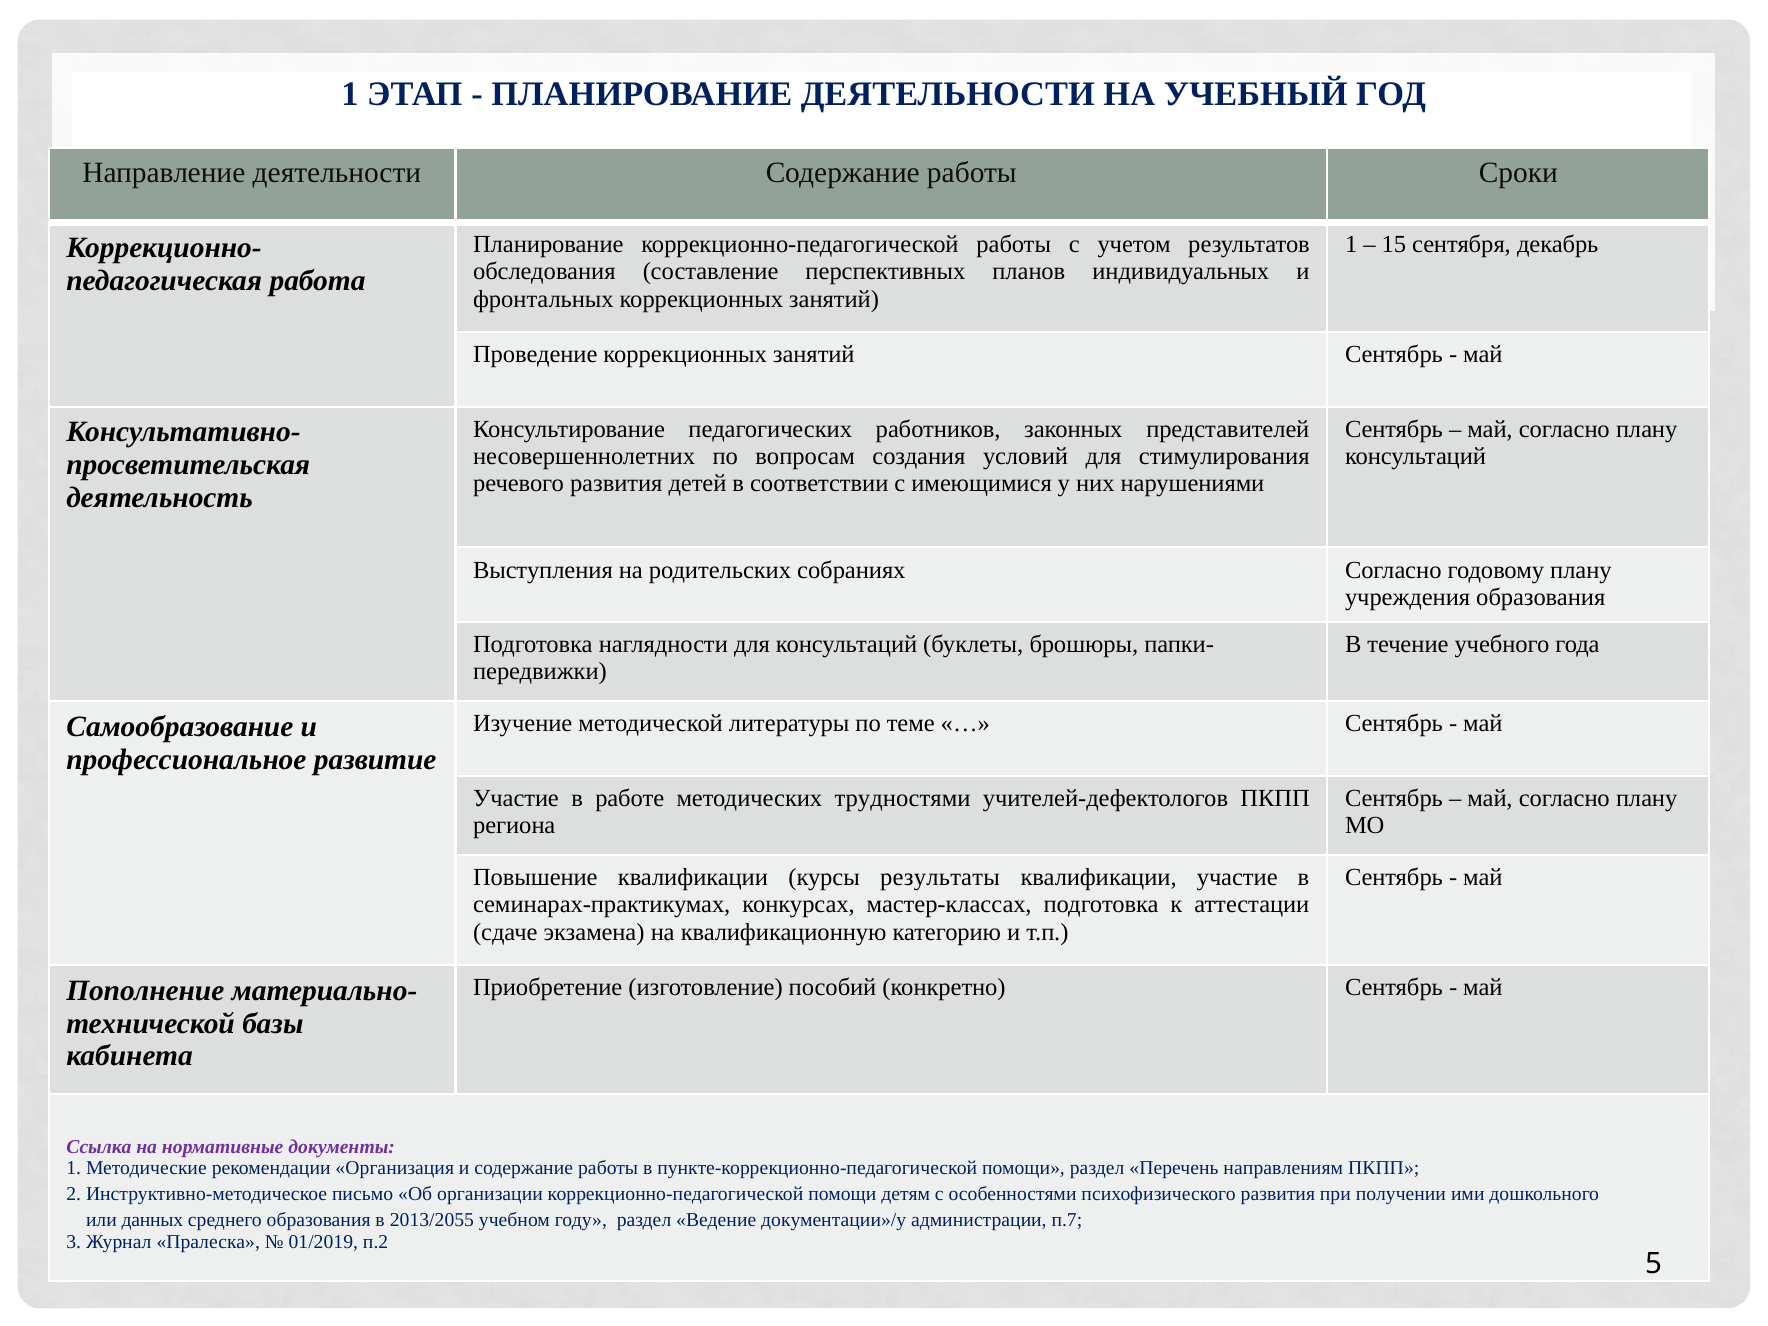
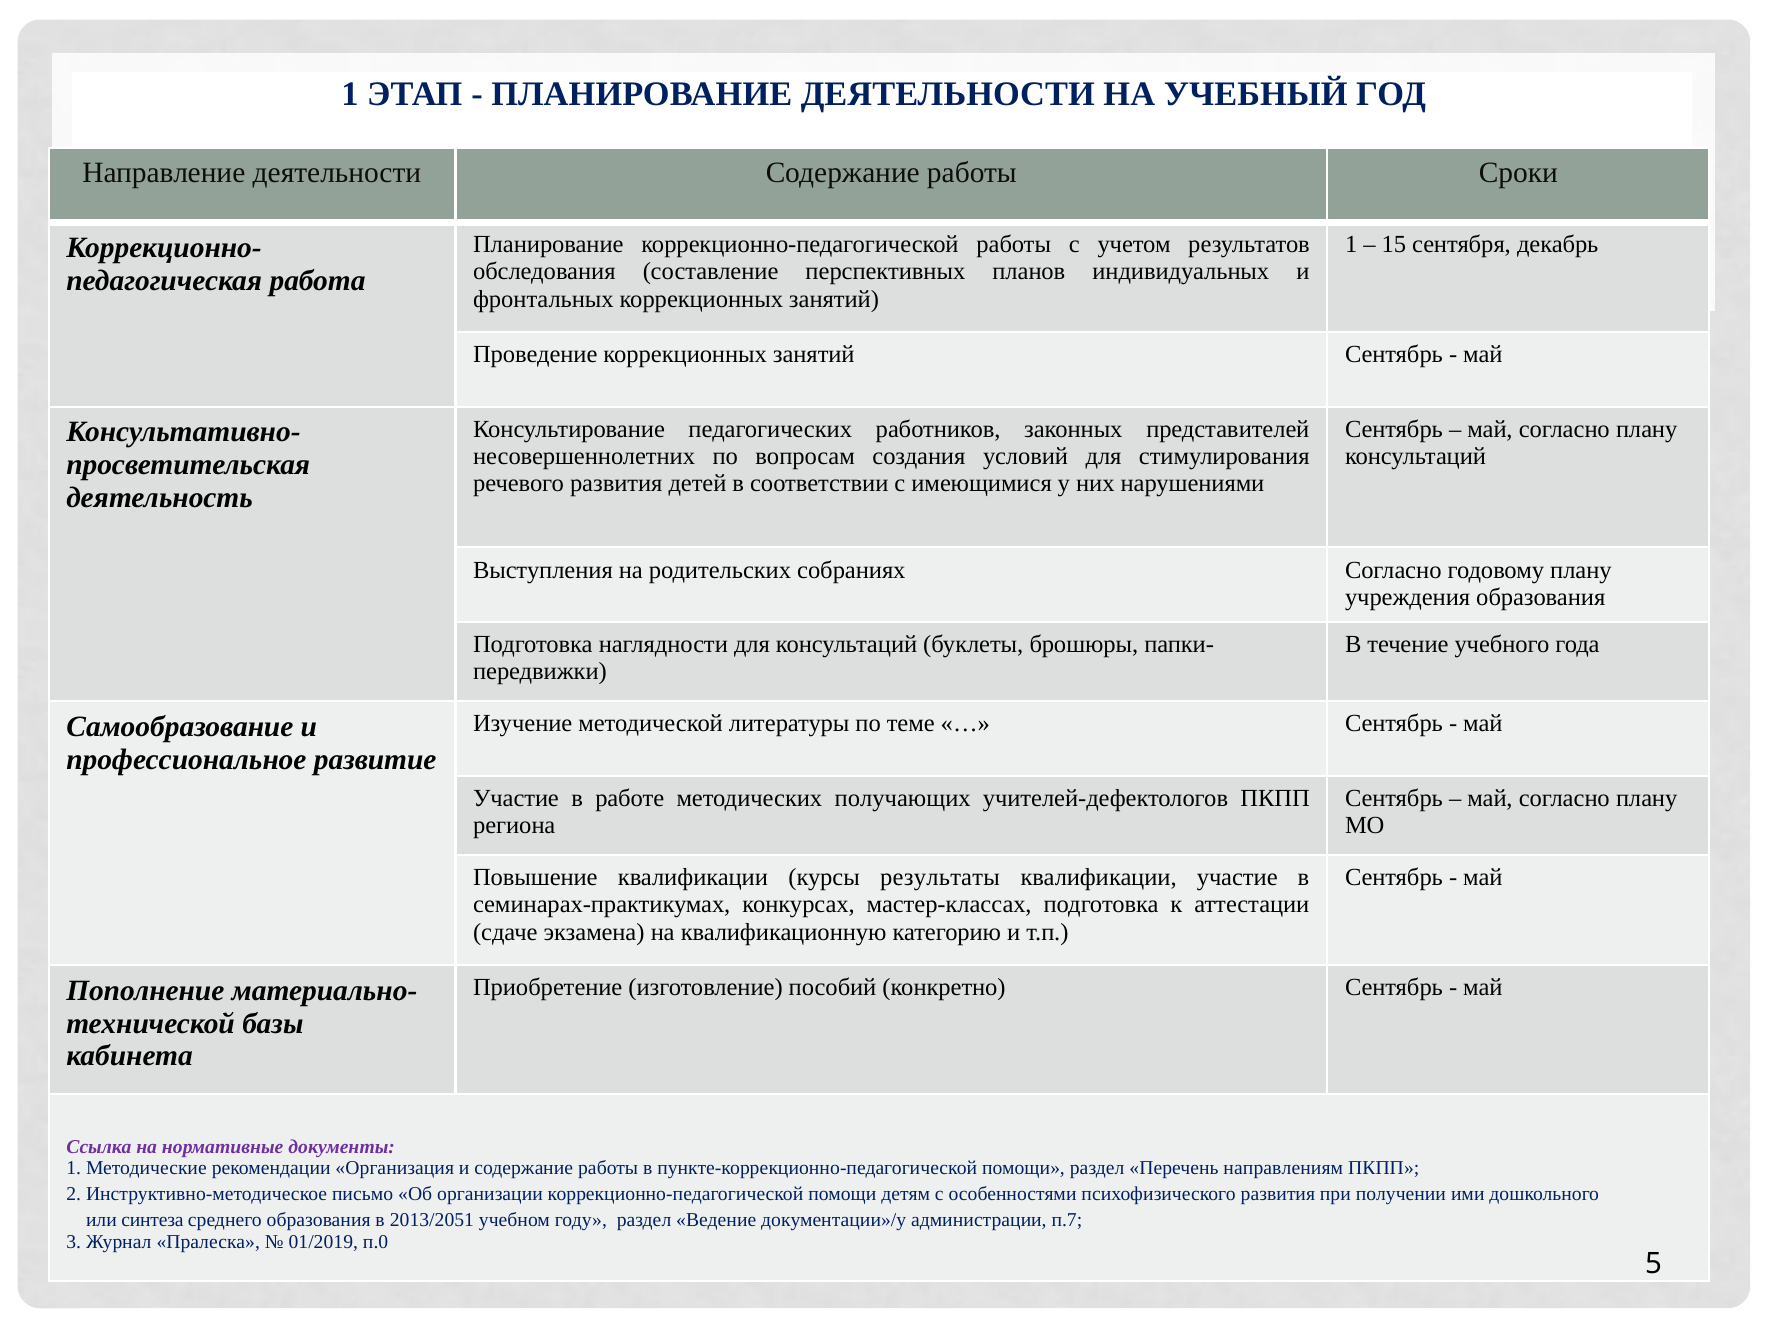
трудностями: трудностями -> получающих
данных: данных -> синтеза
2013/2055: 2013/2055 -> 2013/2051
п.2: п.2 -> п.0
